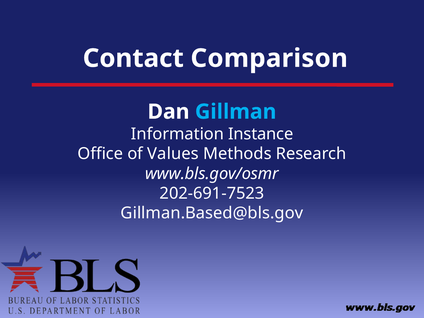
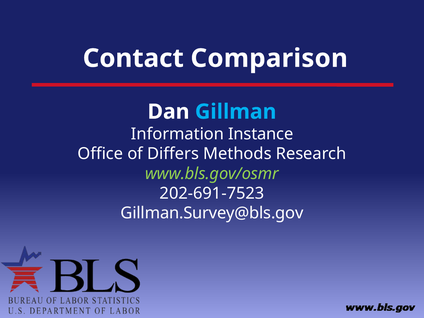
Values: Values -> Differs
www.bls.gov/osmr colour: white -> light green
Gillman.Based@bls.gov: Gillman.Based@bls.gov -> Gillman.Survey@bls.gov
